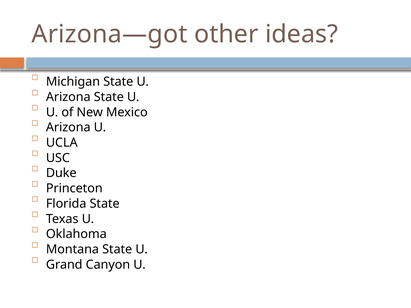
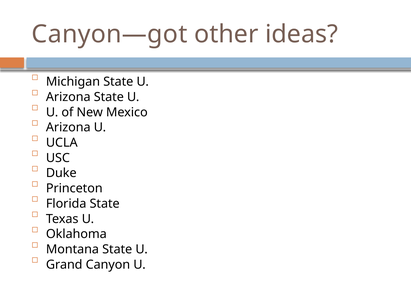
Arizona—got: Arizona—got -> Canyon—got
